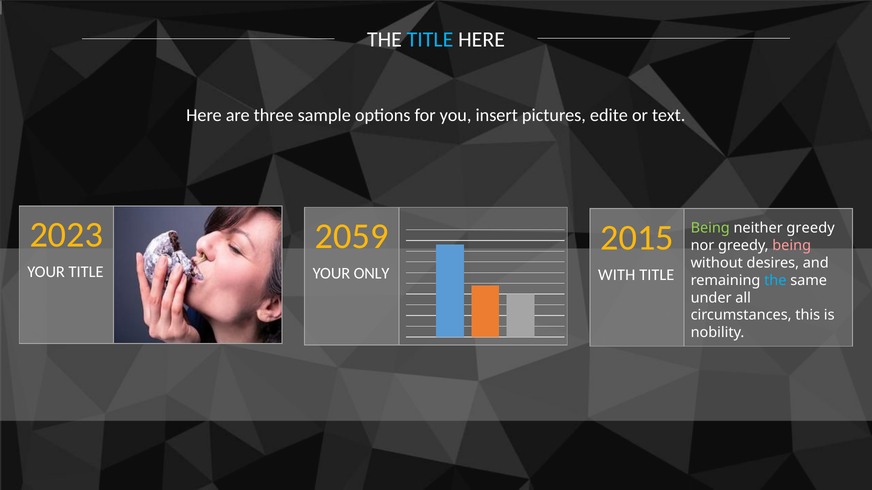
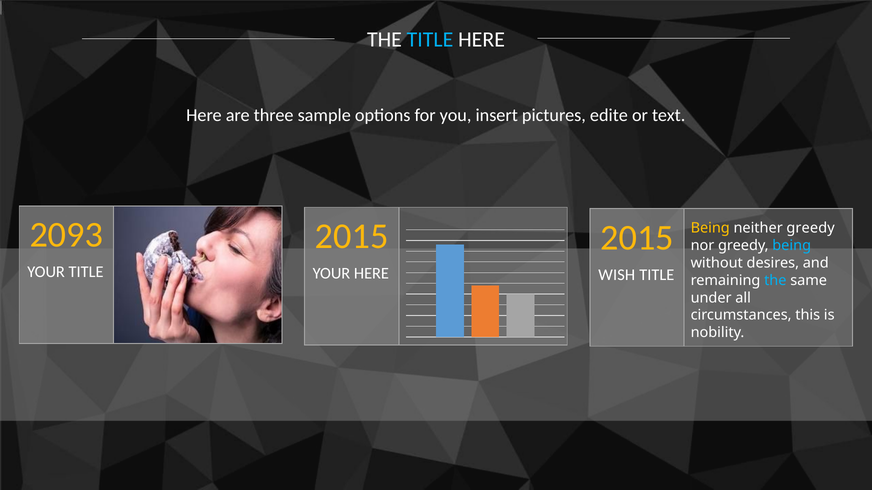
2023: 2023 -> 2093
2059 at (352, 236): 2059 -> 2015
Being at (710, 228) colour: light green -> yellow
being at (792, 246) colour: pink -> light blue
YOUR ONLY: ONLY -> HERE
WITH: WITH -> WISH
